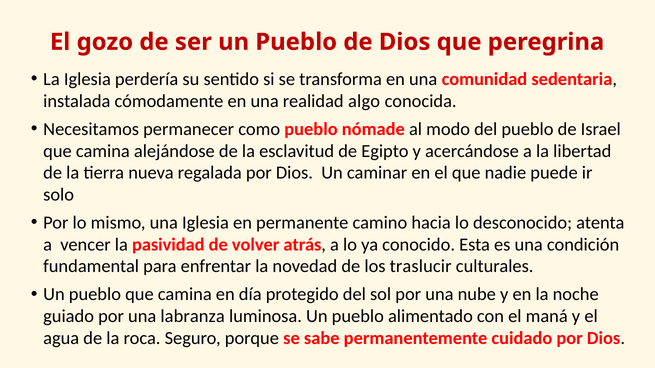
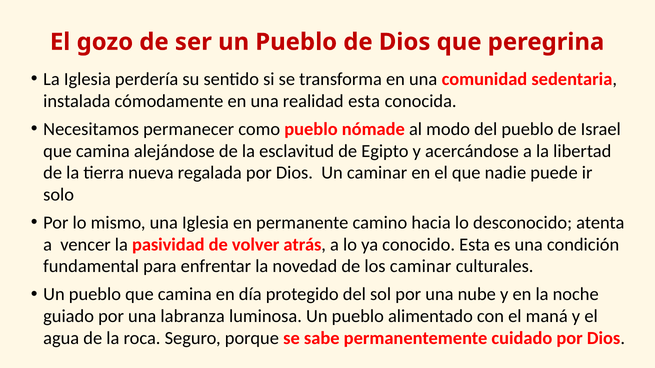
realidad algo: algo -> esta
los traslucir: traslucir -> caminar
